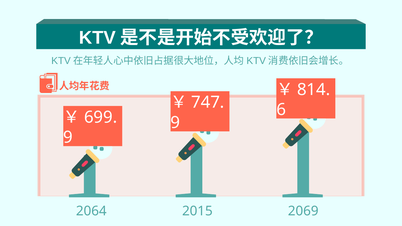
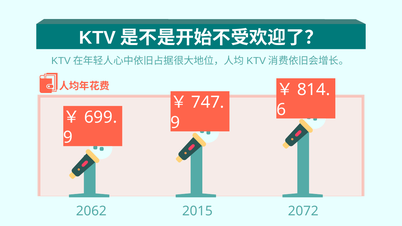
2064: 2064 -> 2062
2069: 2069 -> 2072
